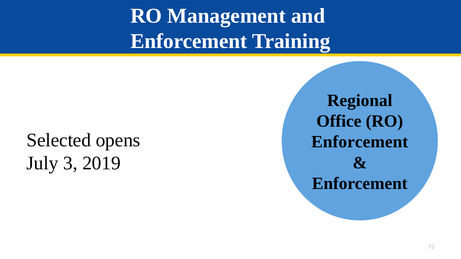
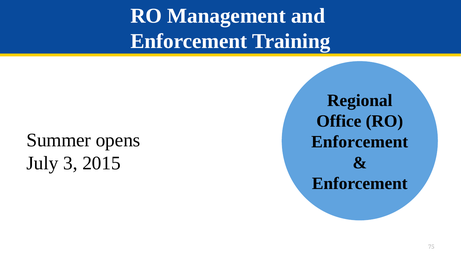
Selected: Selected -> Summer
2019: 2019 -> 2015
